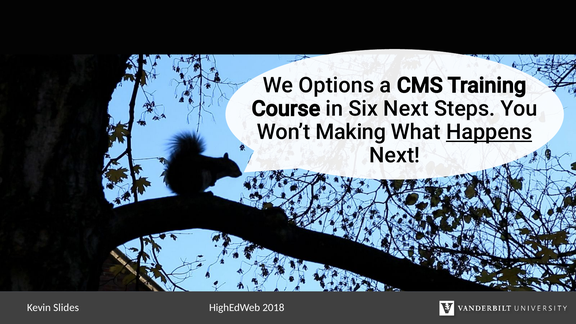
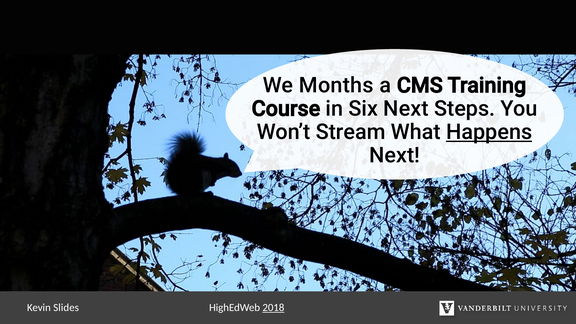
Options: Options -> Months
Making: Making -> Stream
2018 underline: none -> present
